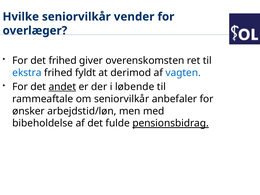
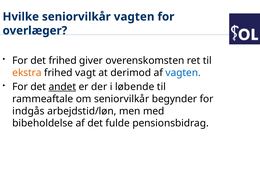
seniorvilkår vender: vender -> vagten
ekstra colour: blue -> orange
fyldt: fyldt -> vagt
anbefaler: anbefaler -> begynder
ønsker: ønsker -> indgås
pensionsbidrag underline: present -> none
